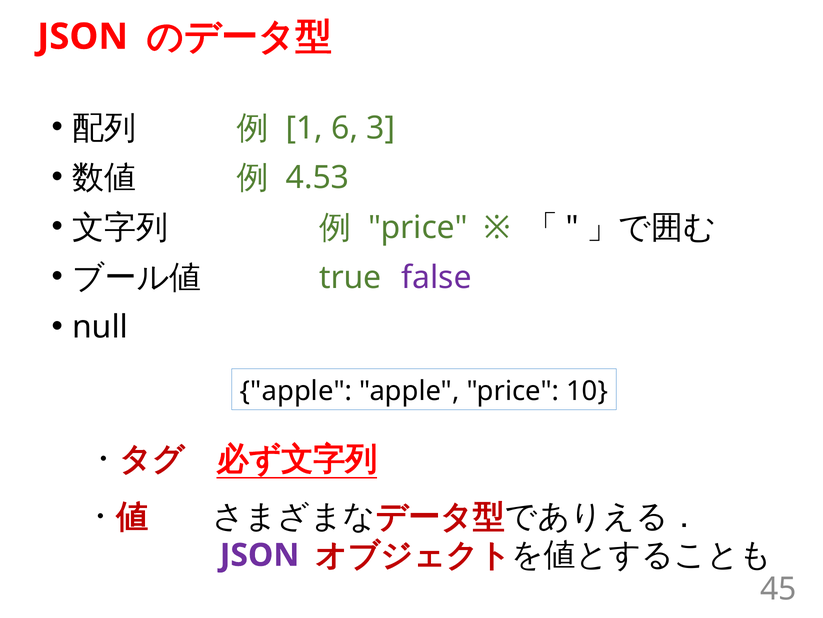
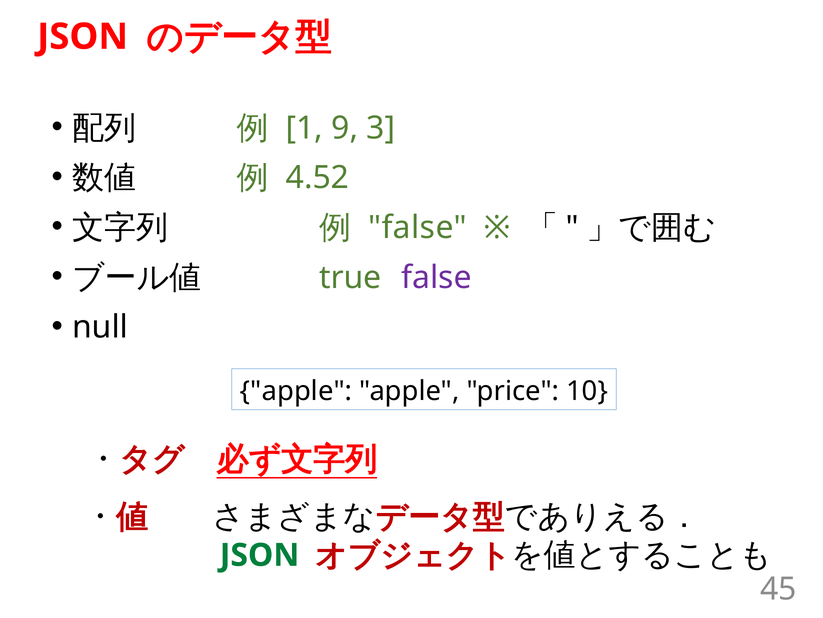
6: 6 -> 9
4.53: 4.53 -> 4.52
price at (418, 227): price -> false
JSON at (260, 555) colour: purple -> green
